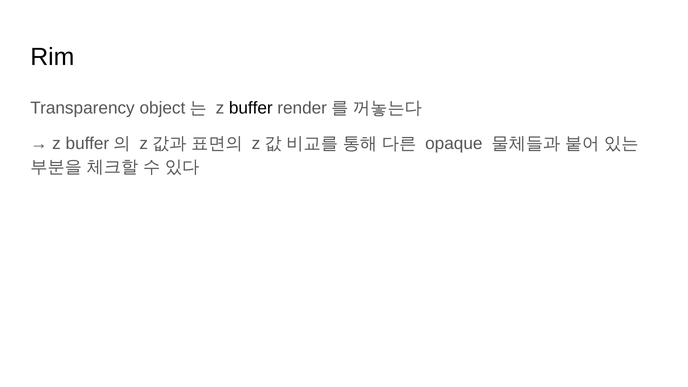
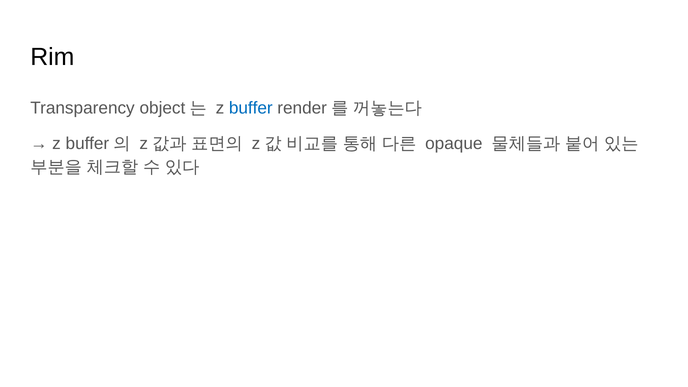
buffer at (251, 108) colour: black -> blue
